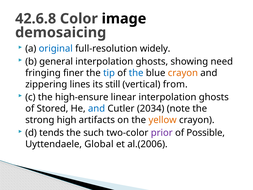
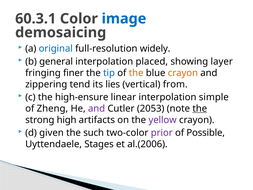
42.6.8: 42.6.8 -> 60.3.1
image colour: black -> blue
ghosts at (152, 61): ghosts -> placed
need: need -> layer
the at (136, 73) colour: blue -> orange
lines: lines -> tend
still: still -> lies
linear interpolation ghosts: ghosts -> simple
Stored: Stored -> Zheng
and at (97, 108) colour: blue -> purple
2034: 2034 -> 2053
the at (200, 108) underline: none -> present
yellow colour: orange -> purple
tends: tends -> given
Global: Global -> Stages
